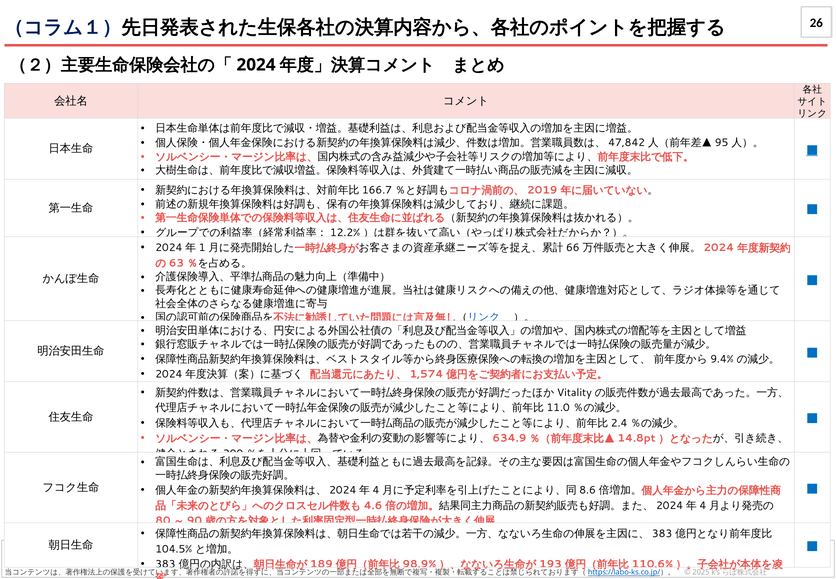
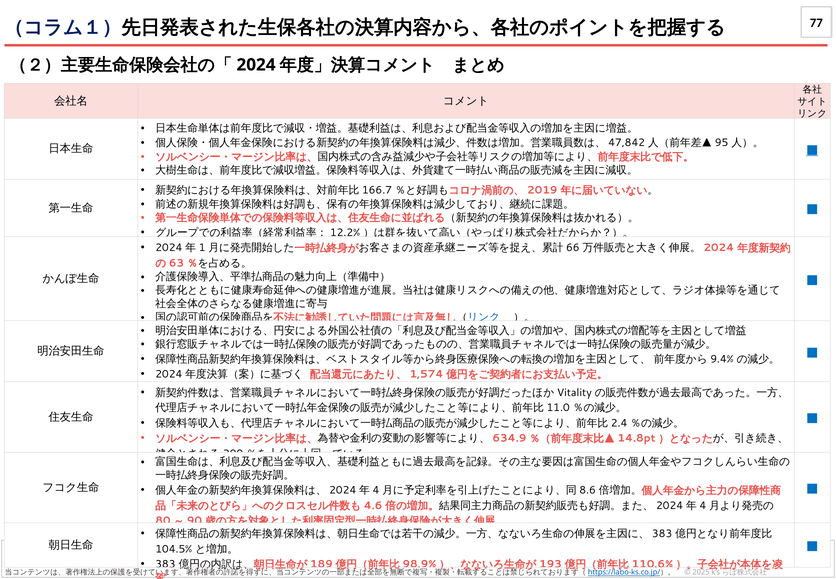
26: 26 -> 77
